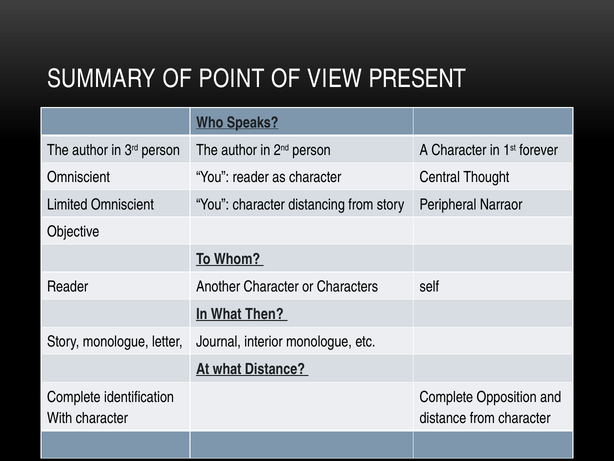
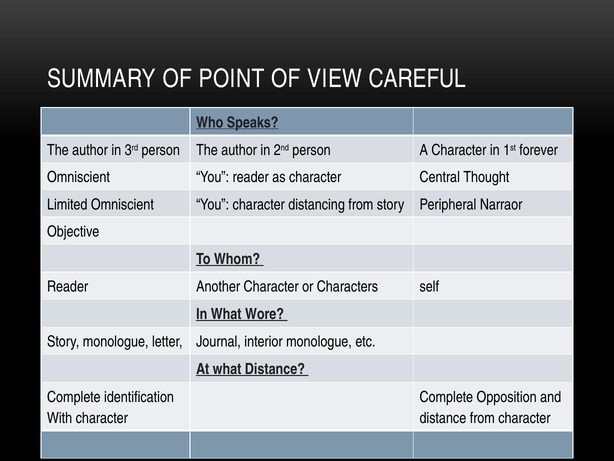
PRESENT: PRESENT -> CAREFUL
Then: Then -> Wore
